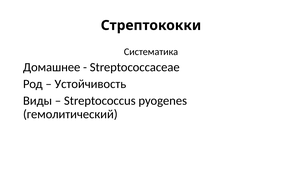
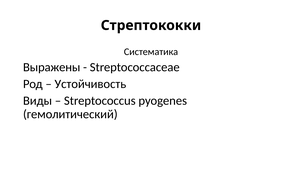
Домашнее: Домашнее -> Выражены
